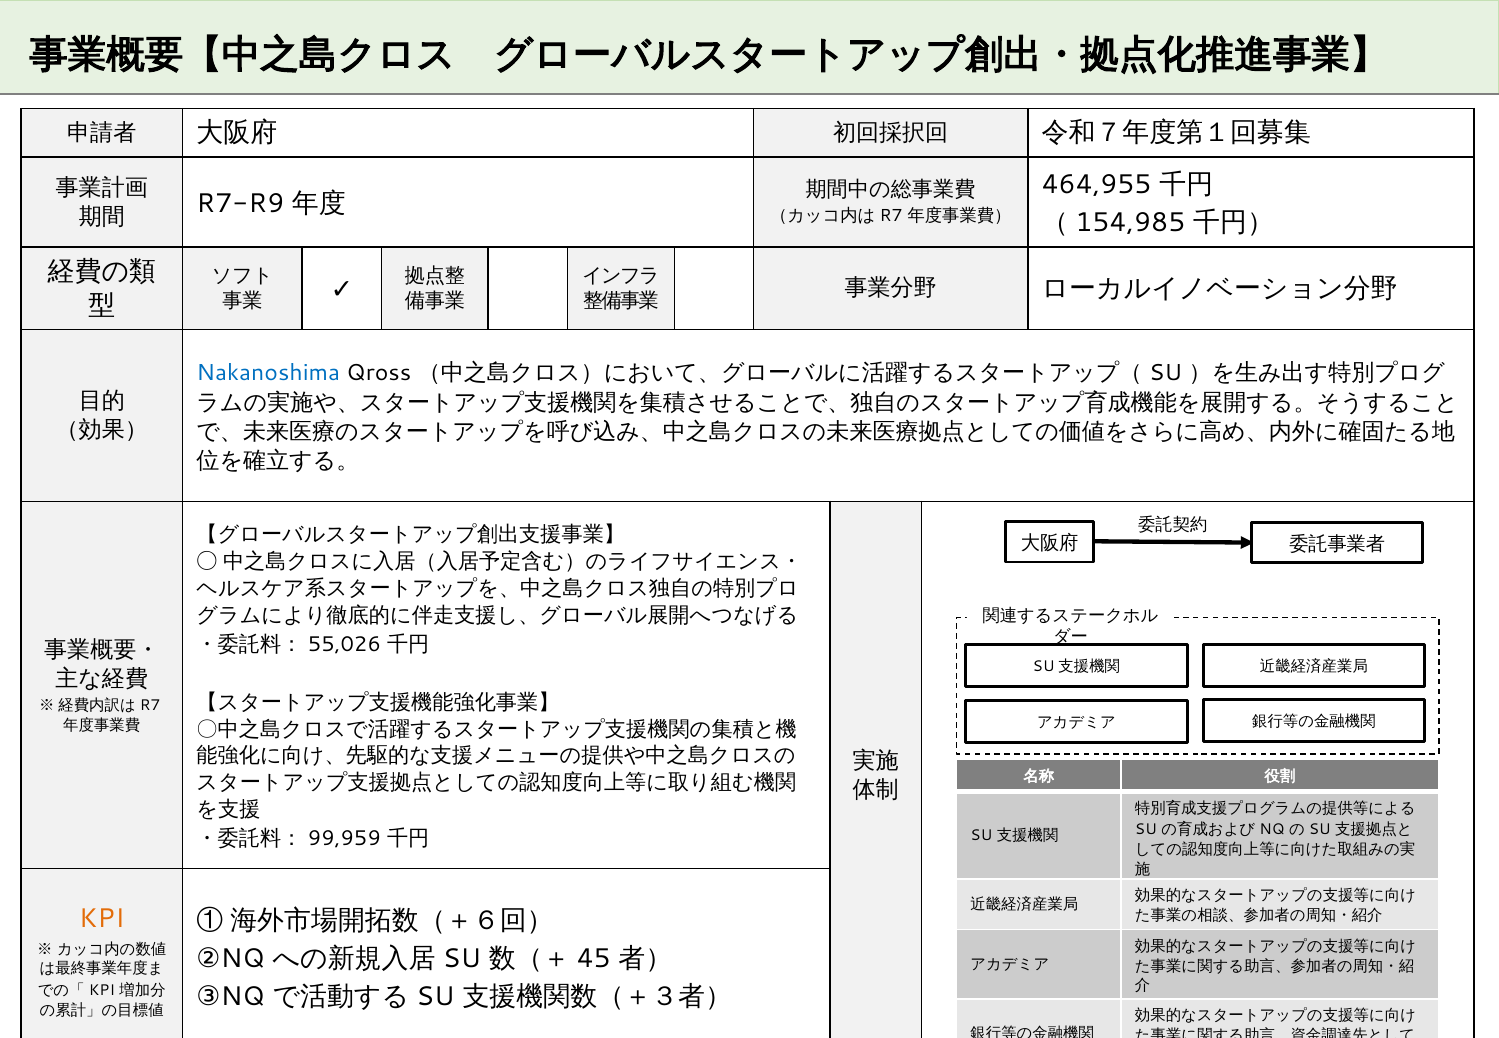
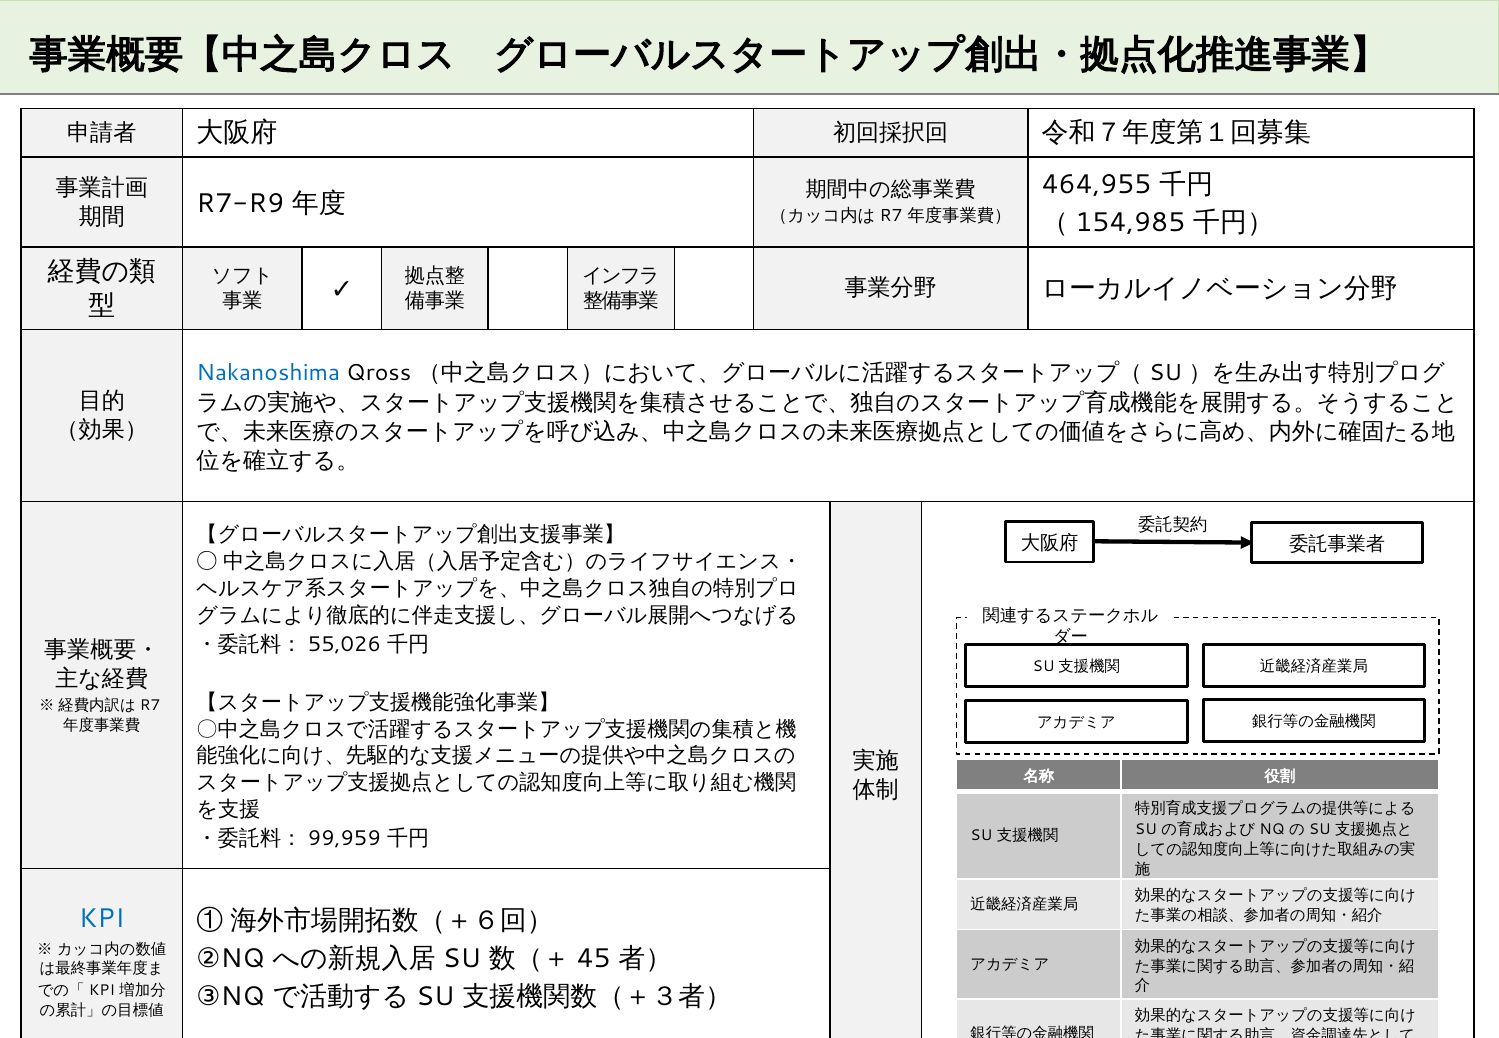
KPI at (102, 918) colour: orange -> blue
